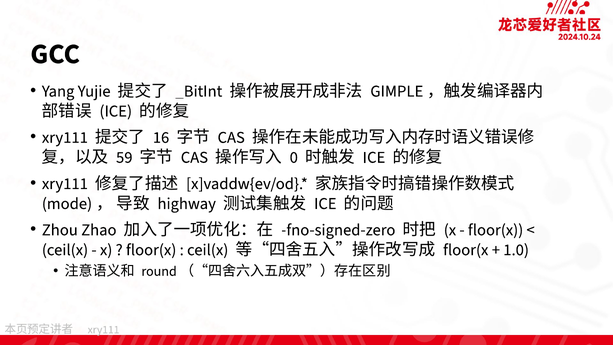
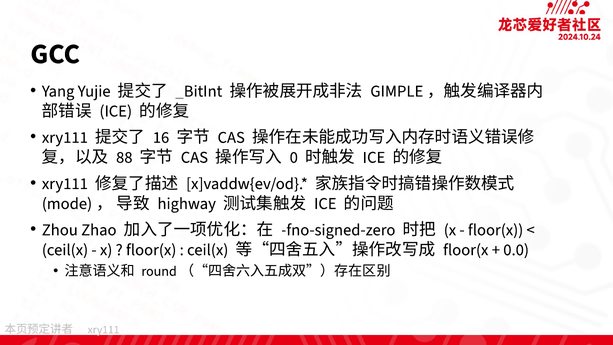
59: 59 -> 88
1.0: 1.0 -> 0.0
